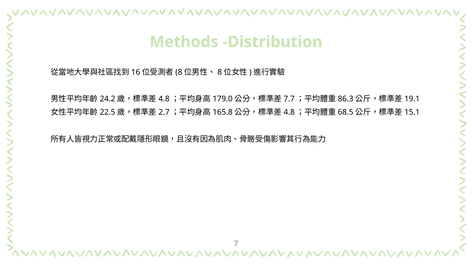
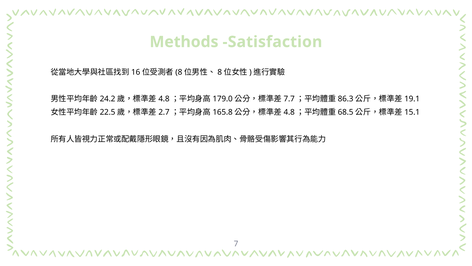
Distribution: Distribution -> Satisfaction
